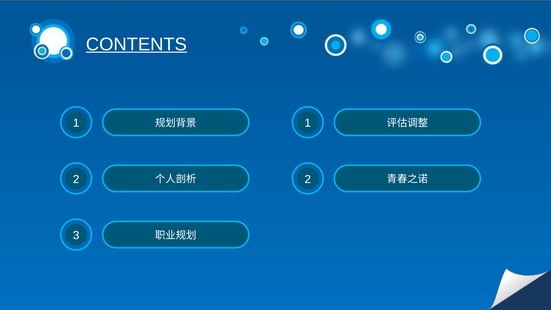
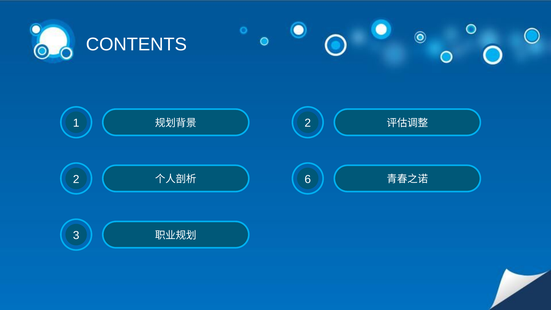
CONTENTS underline: present -> none
1 at (308, 123): 1 -> 2
2 at (308, 179): 2 -> 6
